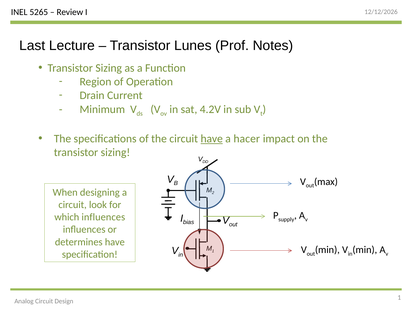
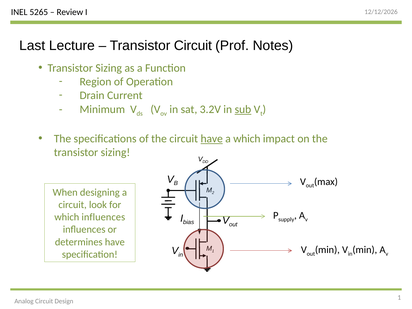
Transistor Lunes: Lunes -> Circuit
4.2V: 4.2V -> 3.2V
sub underline: none -> present
a hacer: hacer -> which
